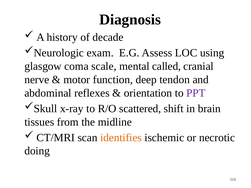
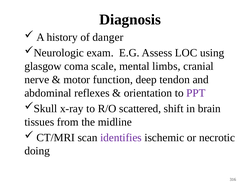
decade: decade -> danger
called: called -> limbs
identifies colour: orange -> purple
